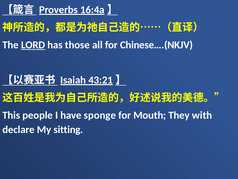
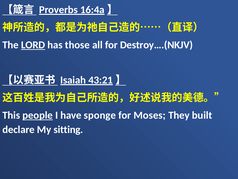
Chinese….(NKJV: Chinese….(NKJV -> Destroy….(NKJV
people underline: none -> present
Mouth: Mouth -> Moses
with: with -> built
